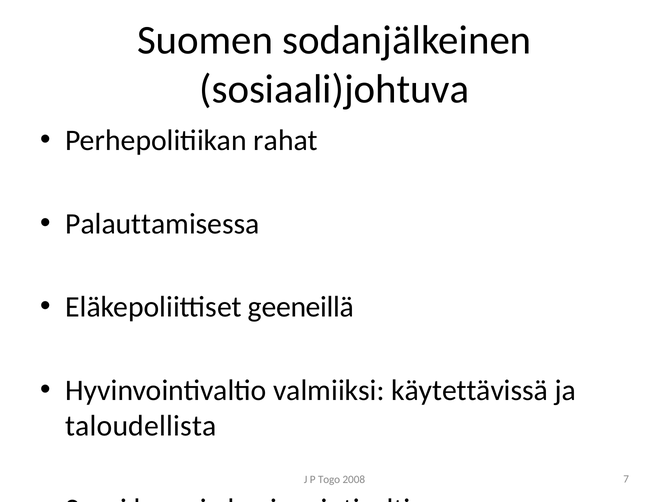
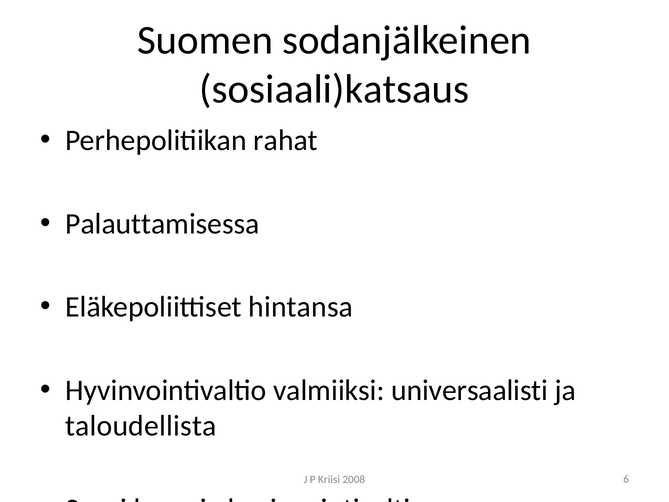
sosiaali)johtuva: sosiaali)johtuva -> sosiaali)katsaus
geeneillä: geeneillä -> hintansa
käytettävissä: käytettävissä -> universaalisti
Togo: Togo -> Kriisi
7: 7 -> 6
